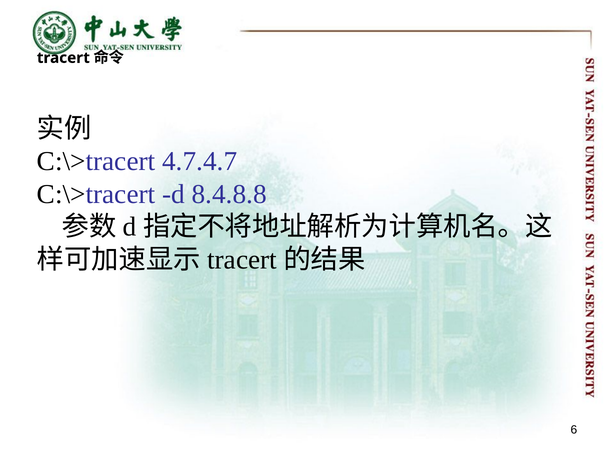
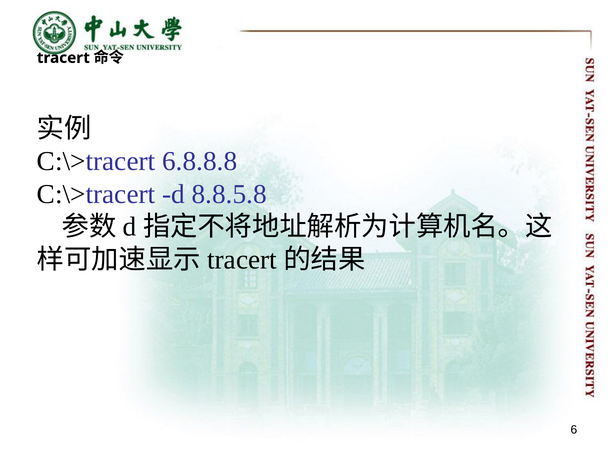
4.7.4.7: 4.7.4.7 -> 6.8.8.8
8.4.8.8: 8.4.8.8 -> 8.8.5.8
